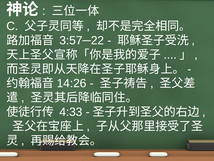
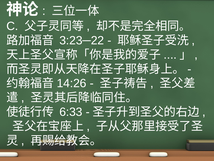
3:57─22: 3:57─22 -> 3:23─22
4:33: 4:33 -> 6:33
